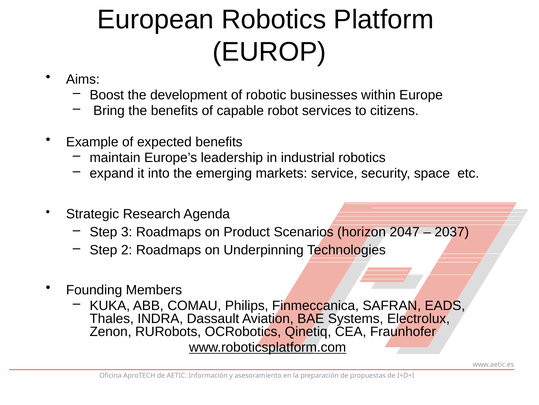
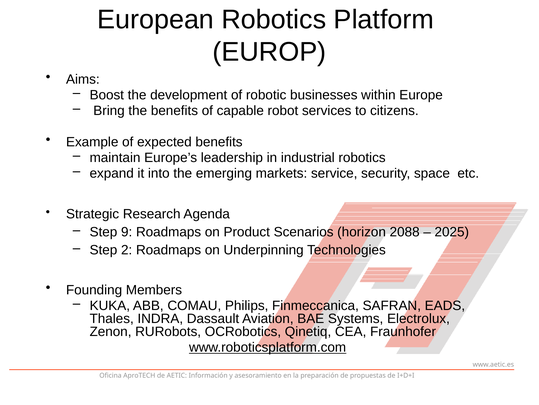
3: 3 -> 9
2047: 2047 -> 2088
2037: 2037 -> 2025
